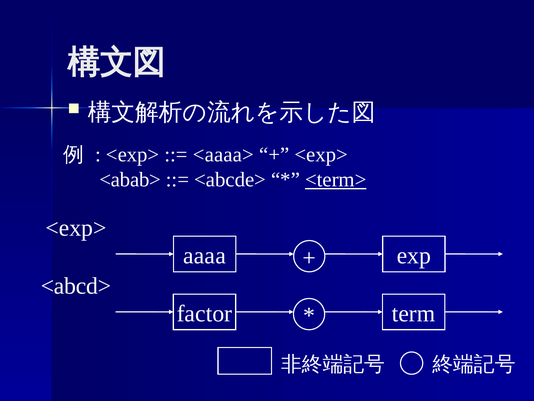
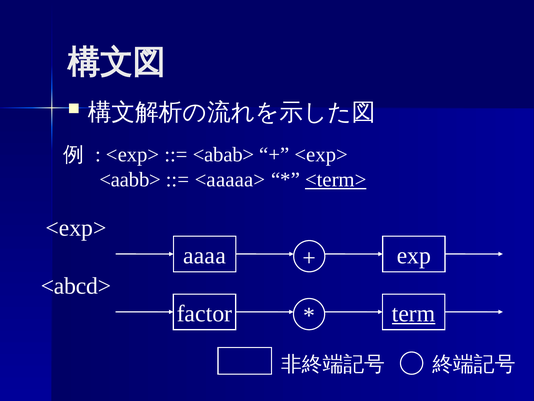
<aaaa>: <aaaa> -> <abab>
<abab>: <abab> -> <aabb>
<abcde>: <abcde> -> <aaaaa>
term underline: none -> present
